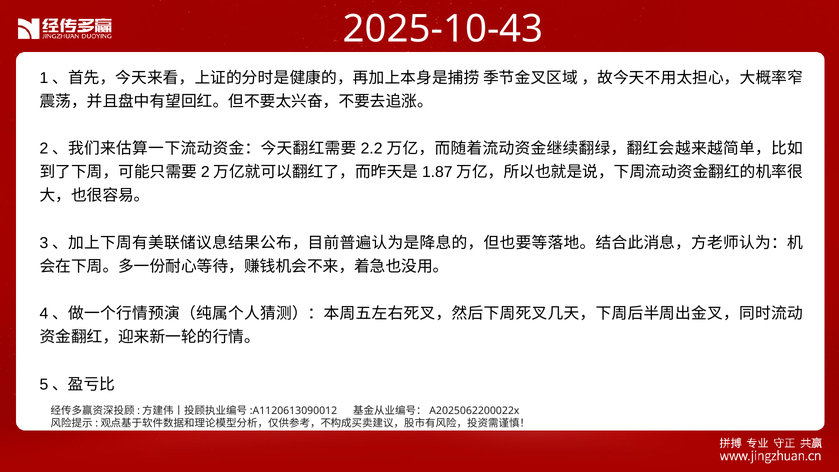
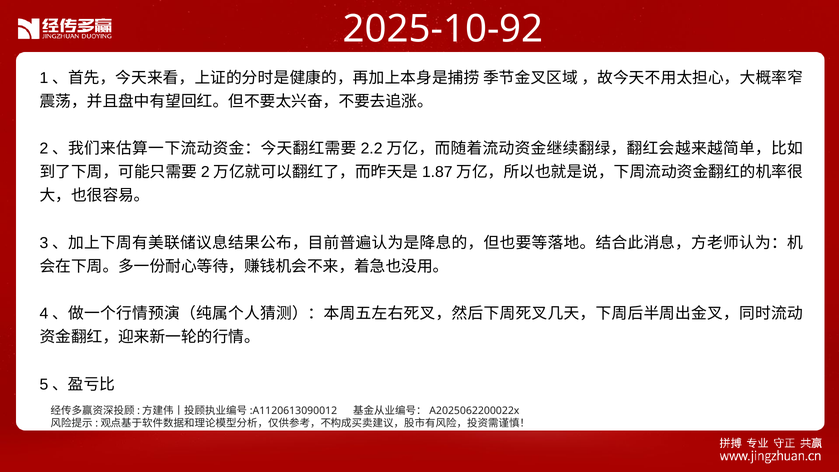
2025-10-43: 2025-10-43 -> 2025-10-92
